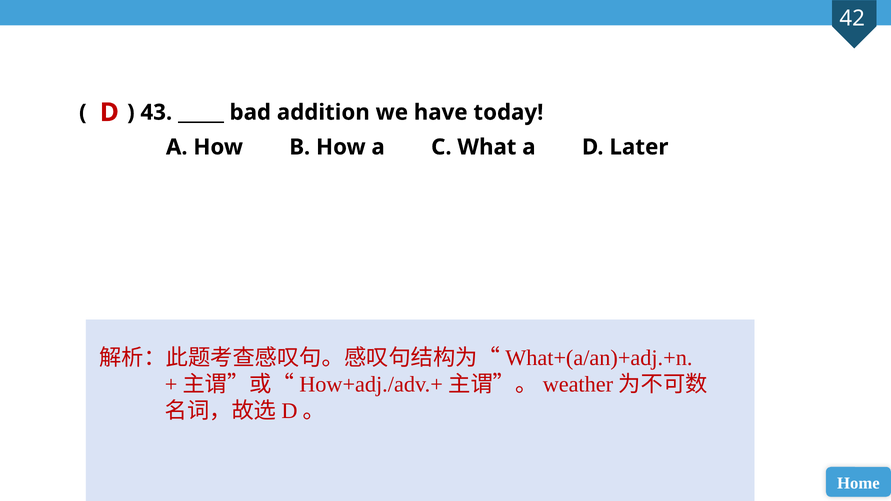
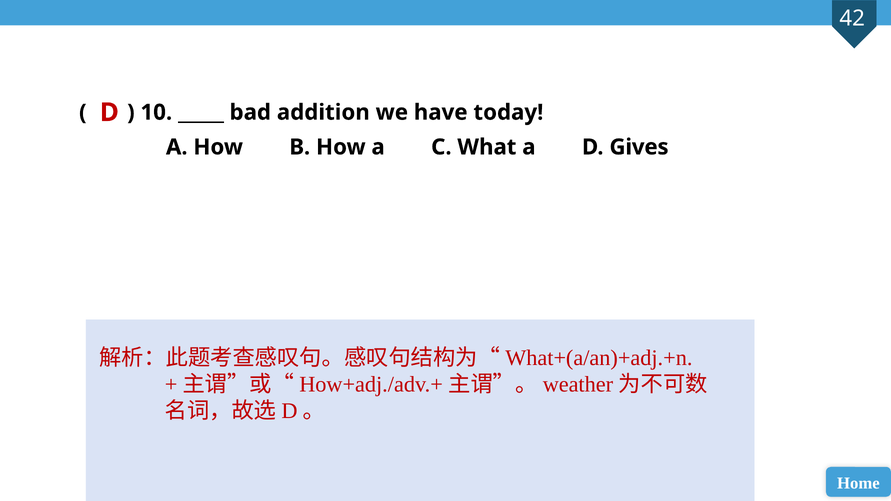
43: 43 -> 10
Later: Later -> Gives
